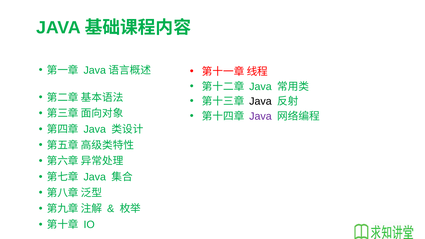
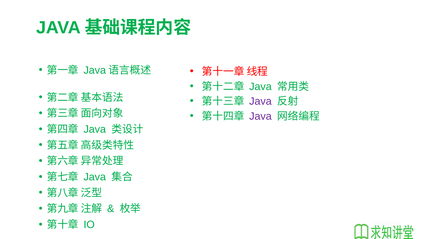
Java at (260, 101) colour: black -> purple
